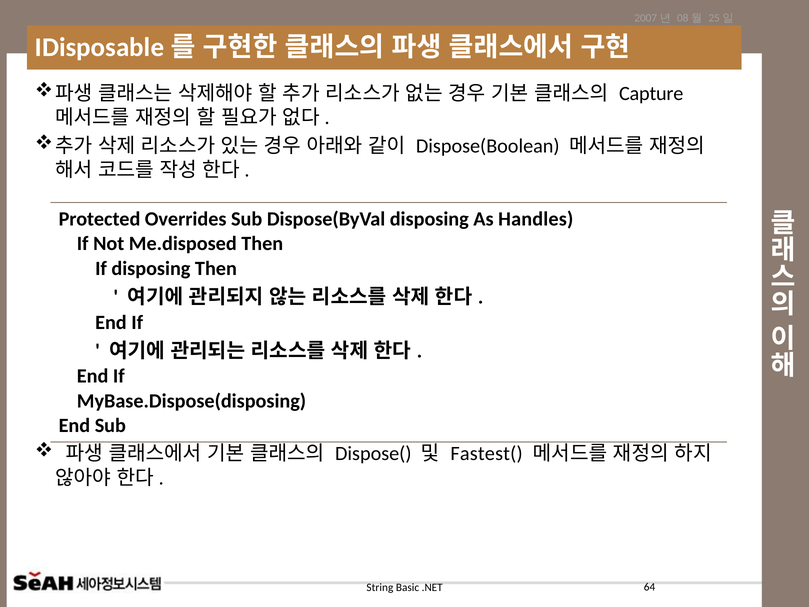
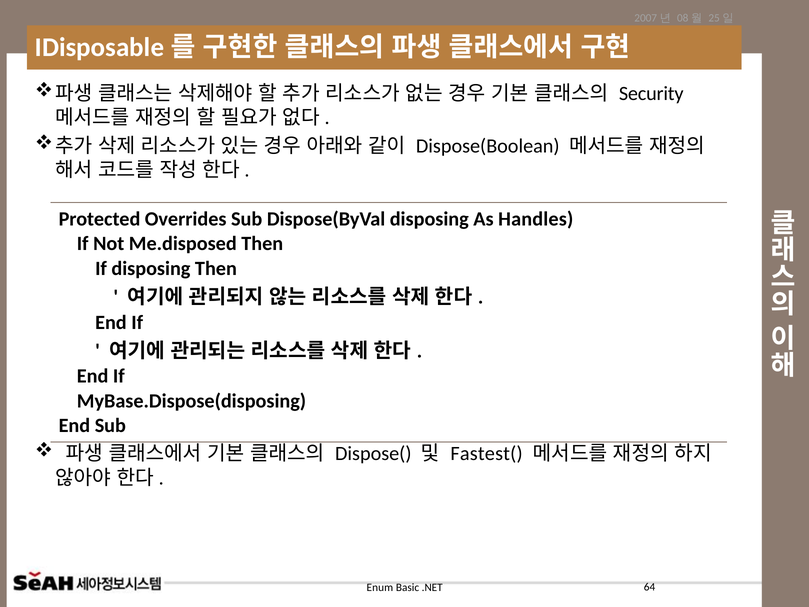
Capture: Capture -> Security
String: String -> Enum
